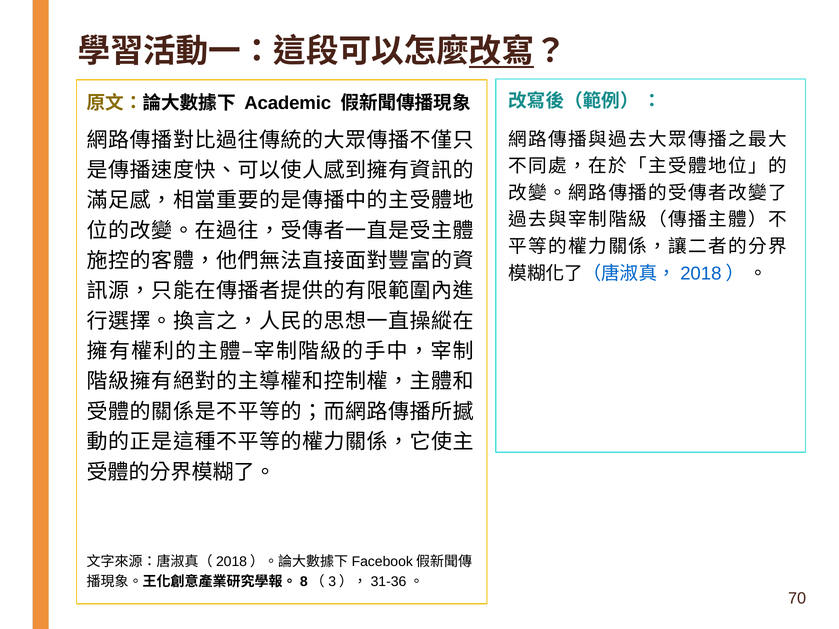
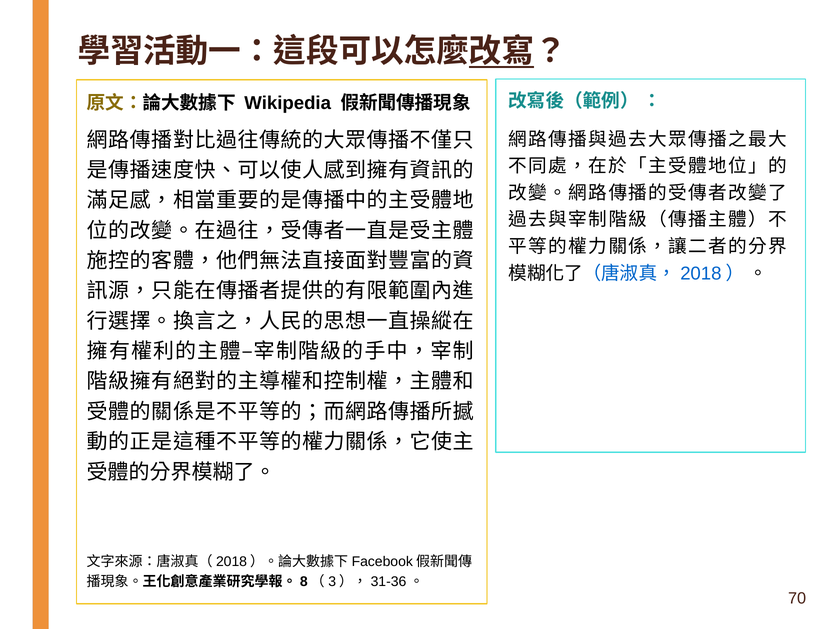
Academic: Academic -> Wikipedia
